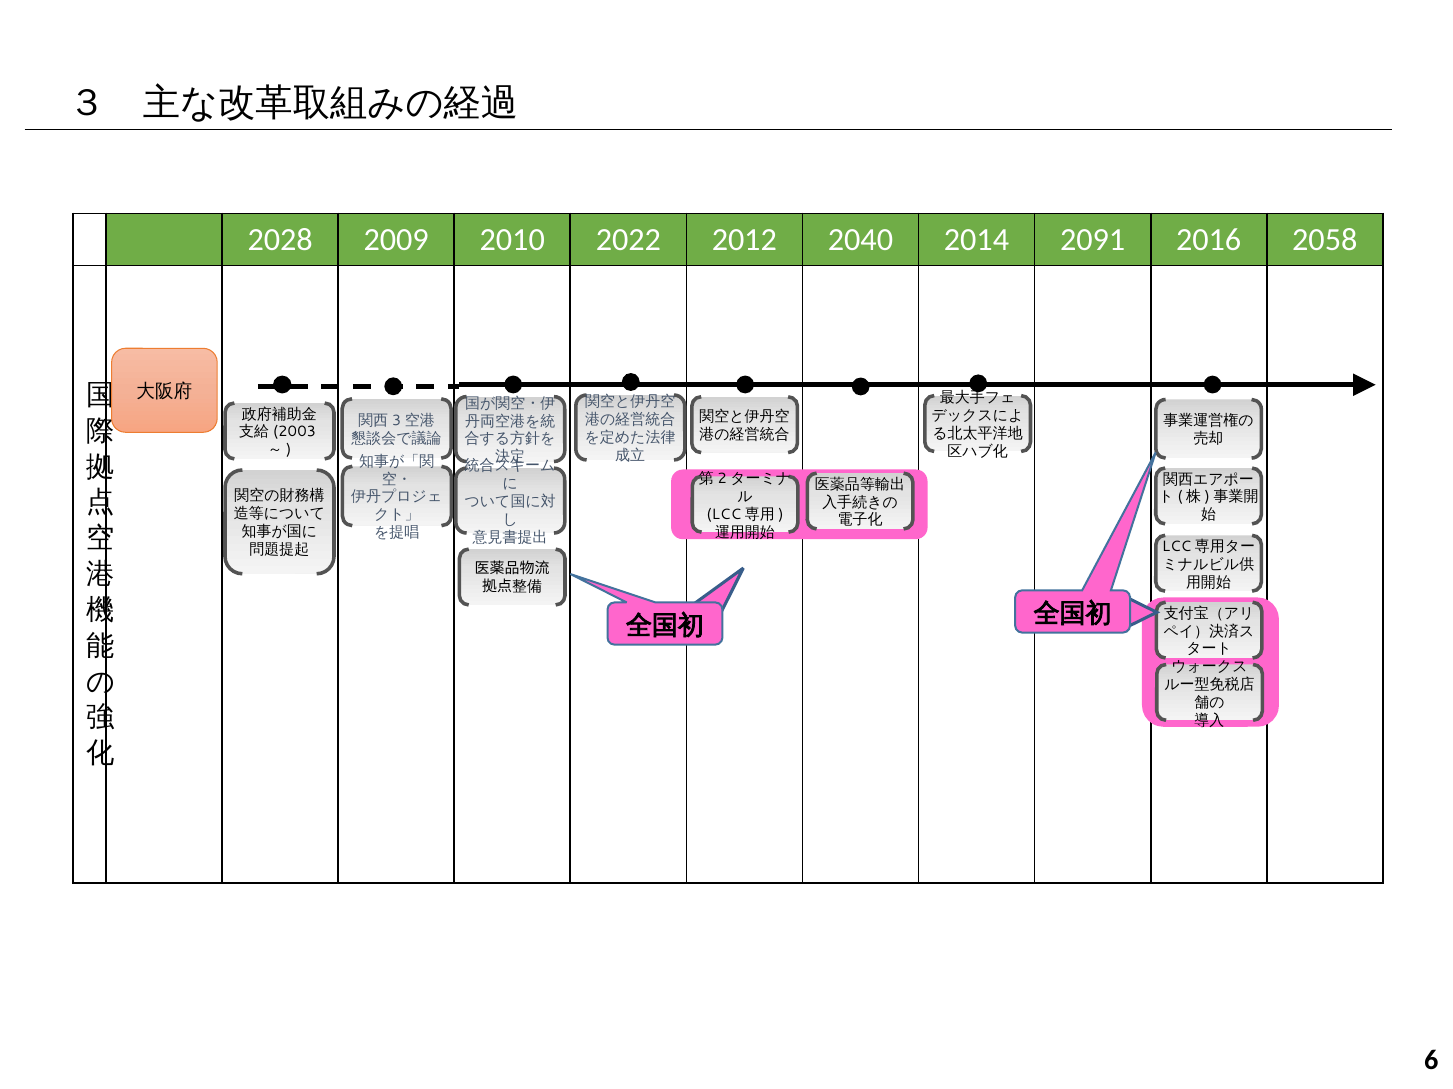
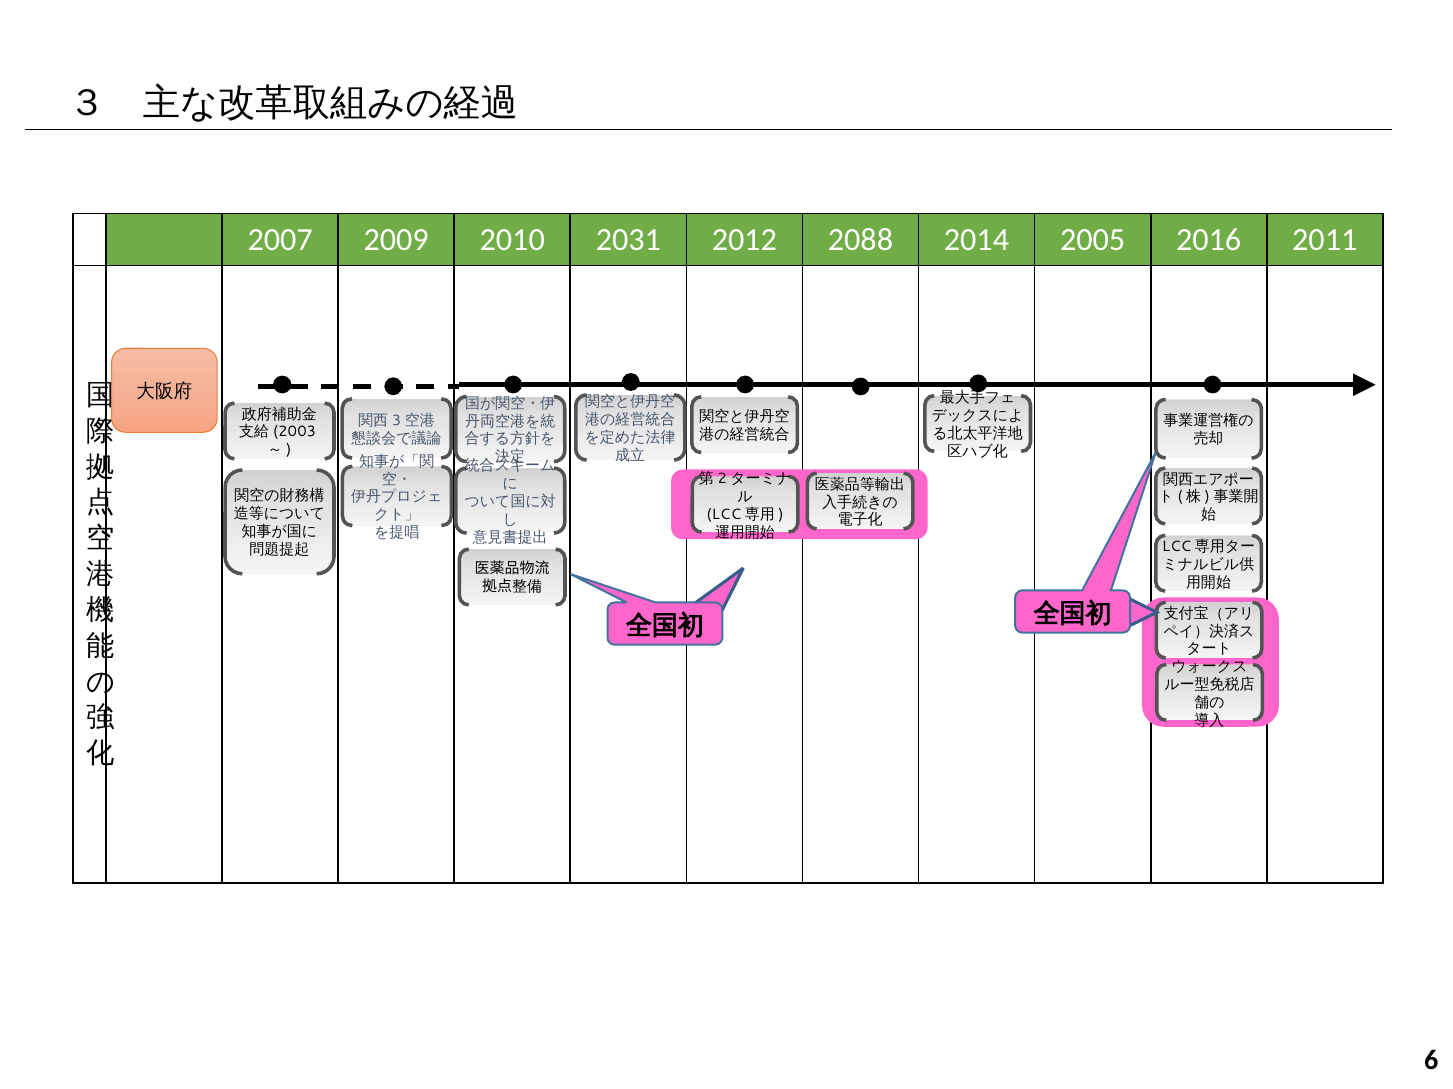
2028: 2028 -> 2007
2022: 2022 -> 2031
2040: 2040 -> 2088
2091: 2091 -> 2005
2058: 2058 -> 2011
